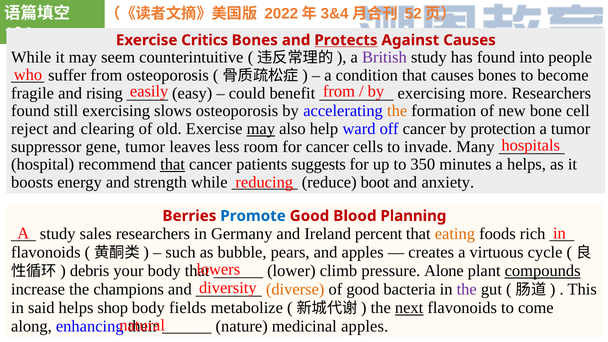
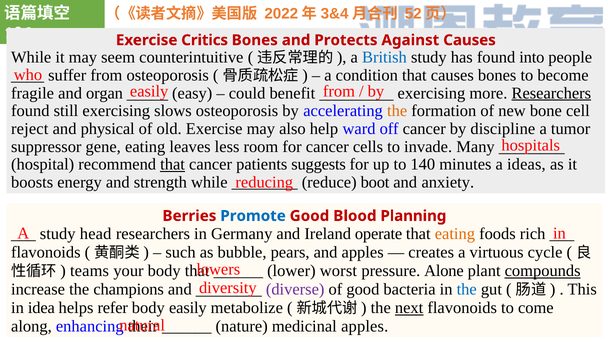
Protects underline: present -> none
British colour: purple -> blue
rising: rising -> organ
Researchers at (551, 93) underline: none -> present
clearing: clearing -> physical
may at (261, 129) underline: present -> none
protection: protection -> discipline
gene tumor: tumor -> eating
350: 350 -> 140
a helps: helps -> ideas
sales: sales -> head
percent: percent -> operate
debris: debris -> teams
climb: climb -> worst
diverse colour: orange -> purple
the at (467, 289) colour: purple -> blue
said: said -> idea
shop: shop -> refer
body fields: fields -> easily
